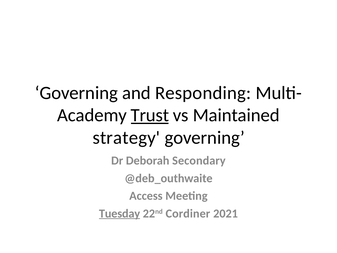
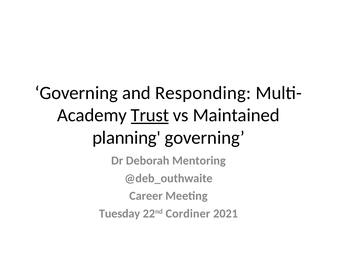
strategy: strategy -> planning
Secondary: Secondary -> Mentoring
Access: Access -> Career
Tuesday underline: present -> none
